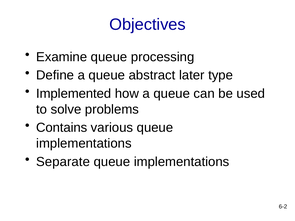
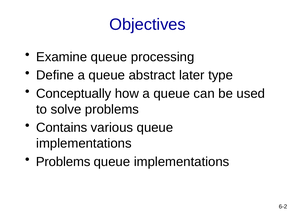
Implemented: Implemented -> Conceptually
Separate at (63, 162): Separate -> Problems
